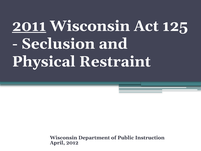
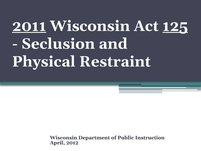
125 underline: none -> present
